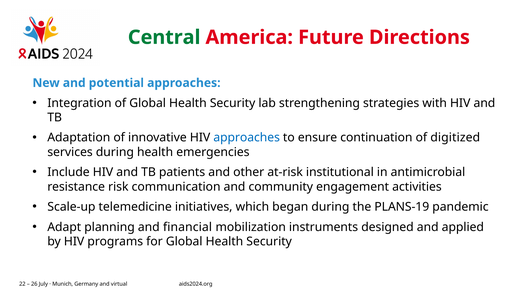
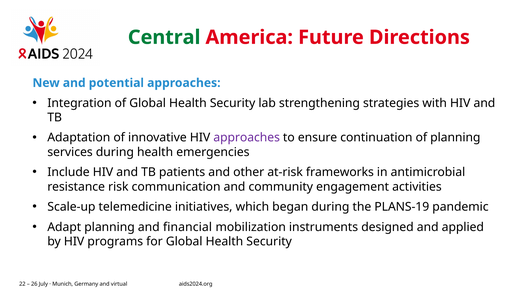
approaches at (247, 138) colour: blue -> purple
of digitized: digitized -> planning
institutional: institutional -> frameworks
